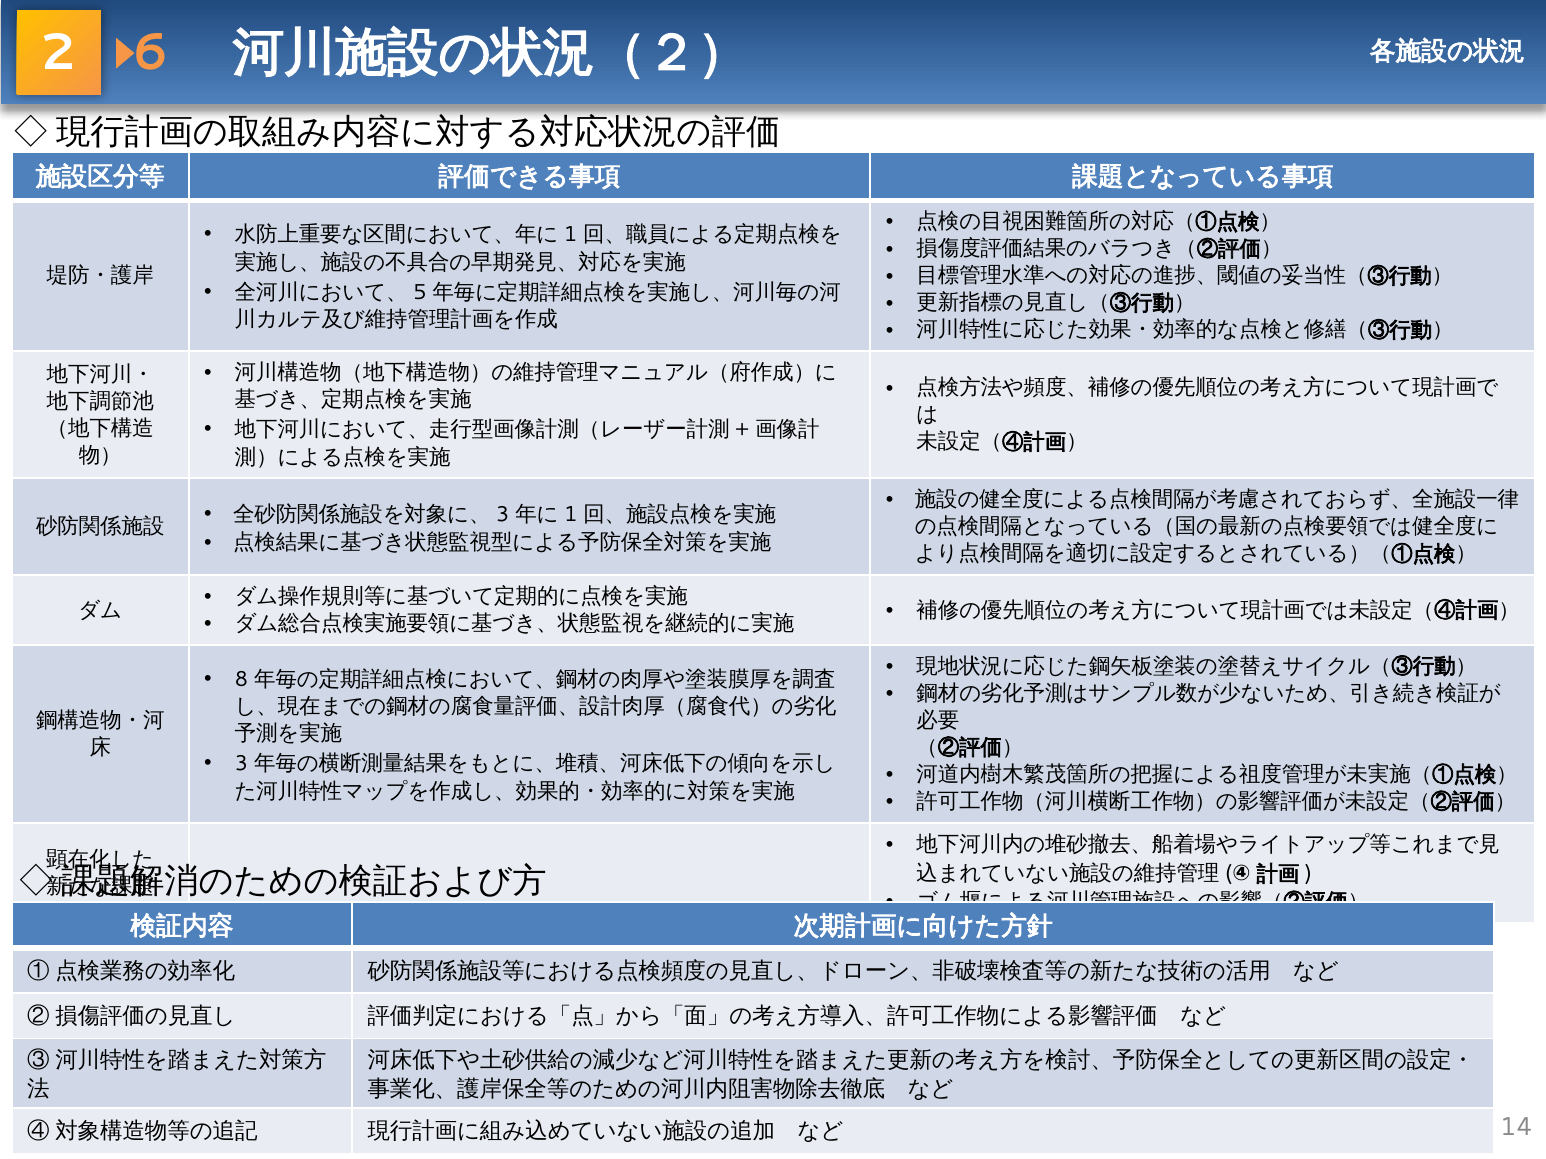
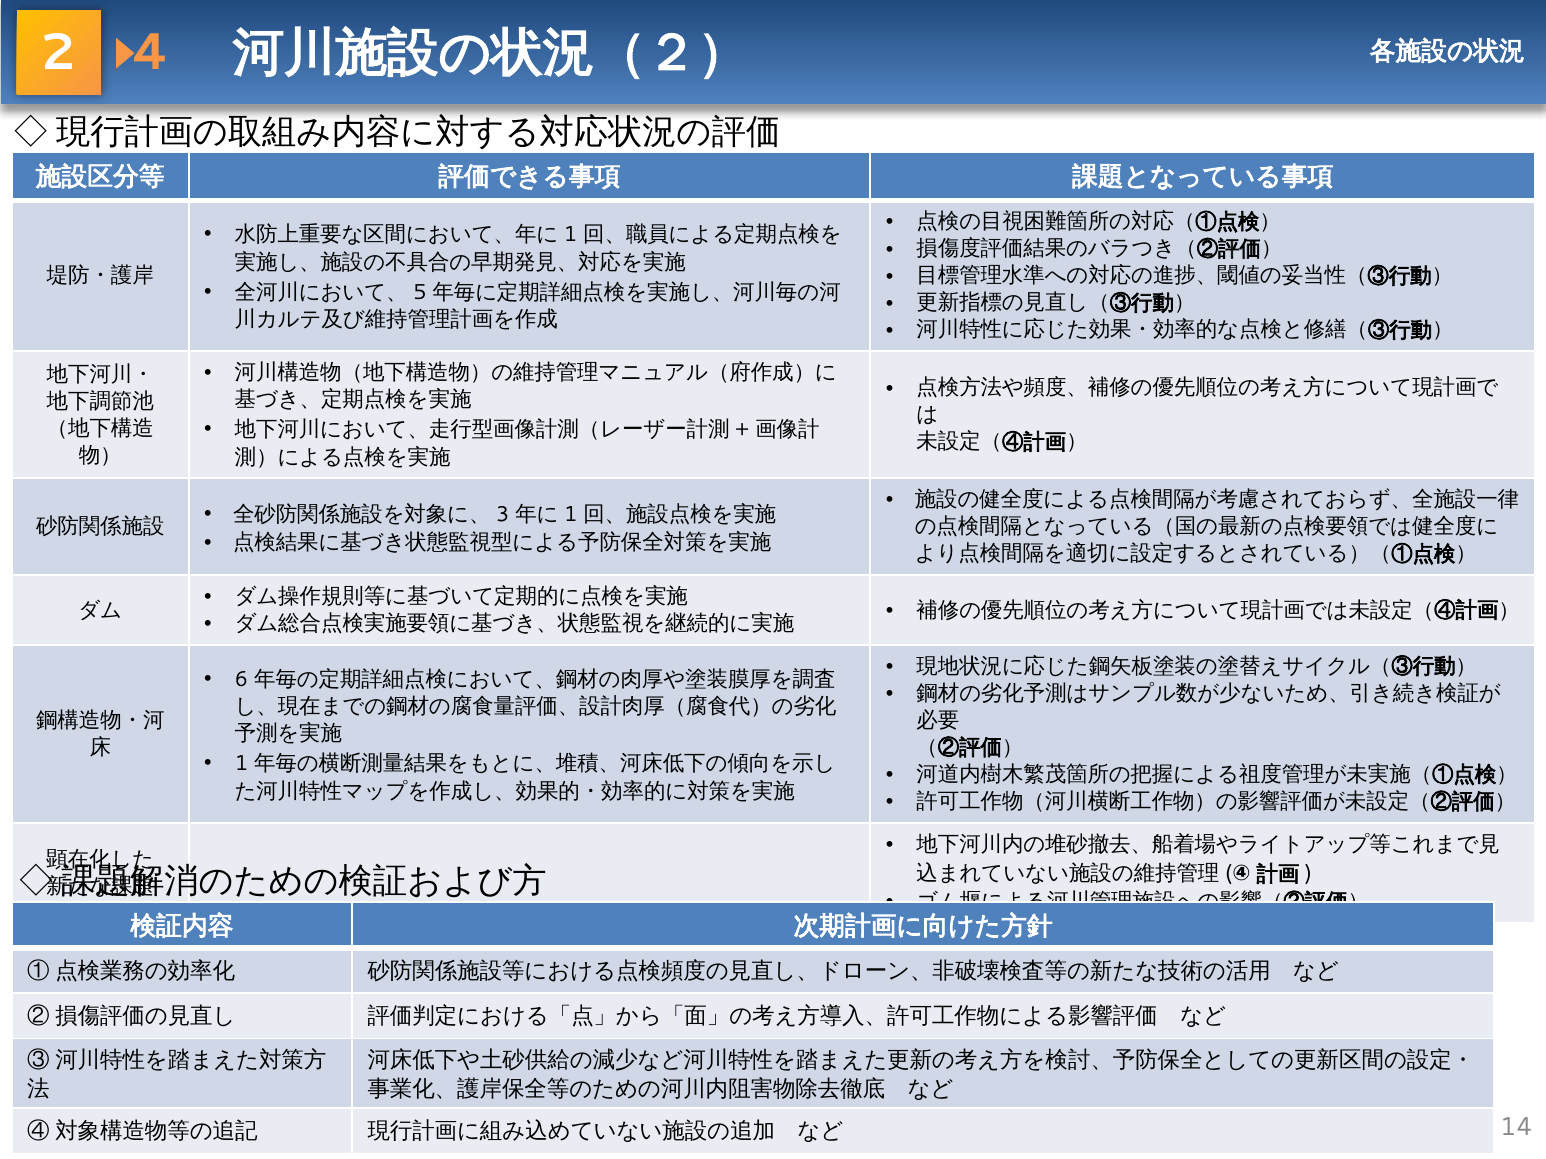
6: 6 -> 4
8: 8 -> 6
3: 3 -> 1
